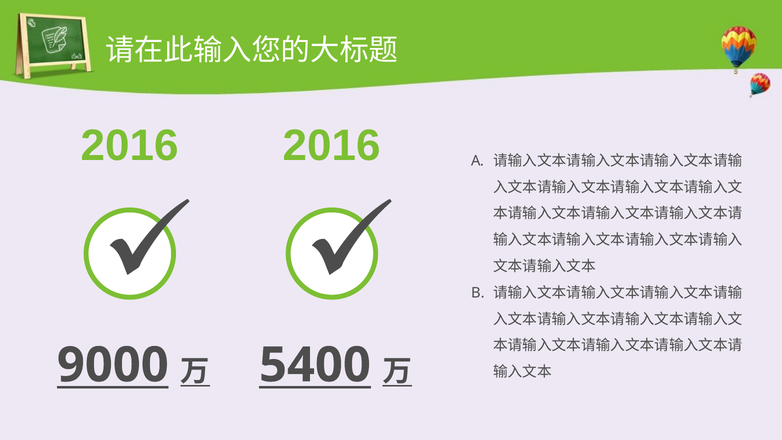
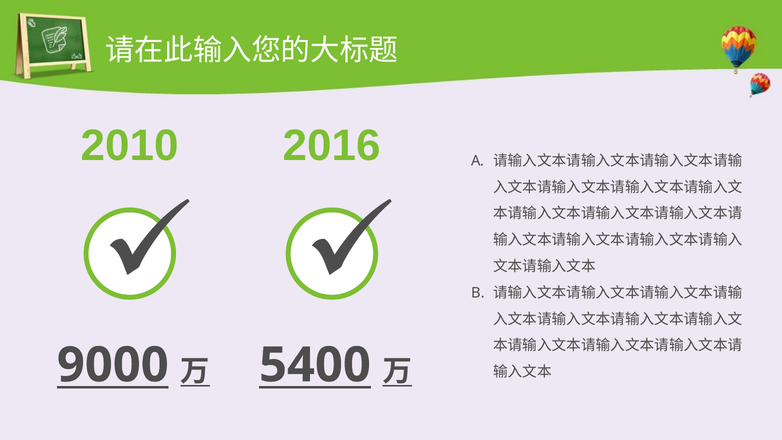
2016 at (130, 146): 2016 -> 2010
